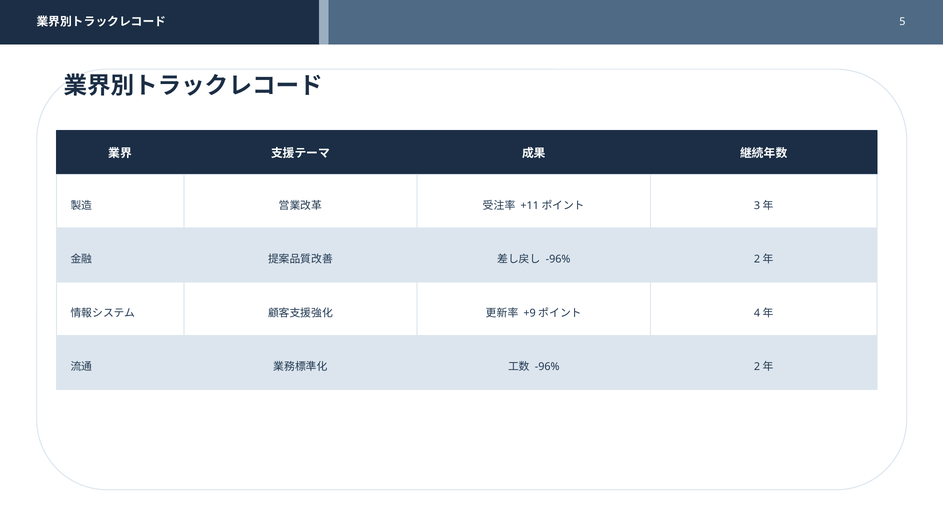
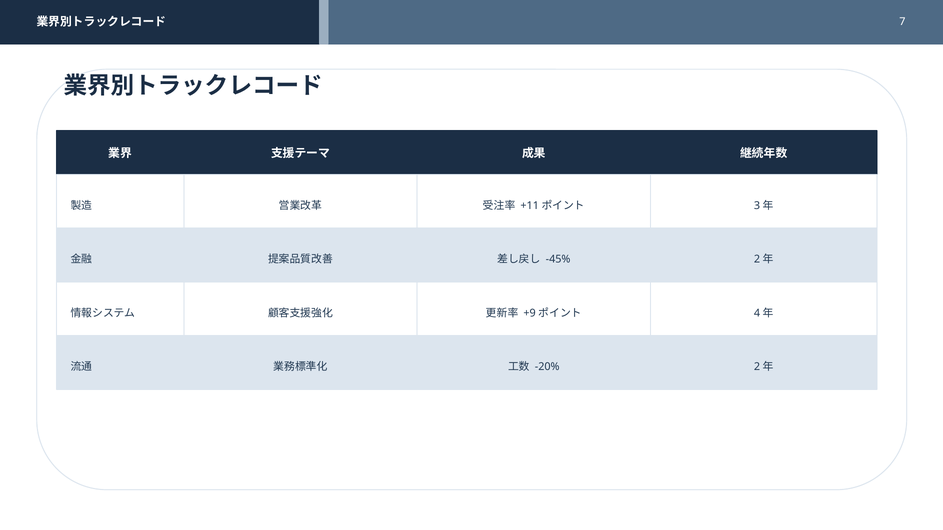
5: 5 -> 7
-96% at (558, 260): -96% -> -45%
-96% at (547, 367): -96% -> -20%
